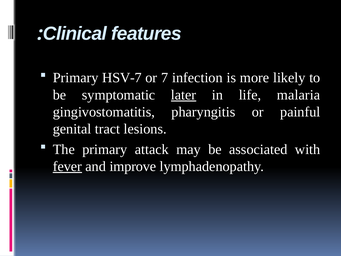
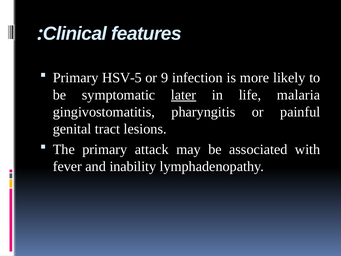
HSV-7: HSV-7 -> HSV-5
7: 7 -> 9
fever underline: present -> none
improve: improve -> inability
